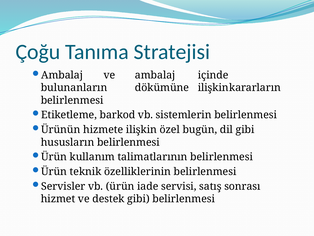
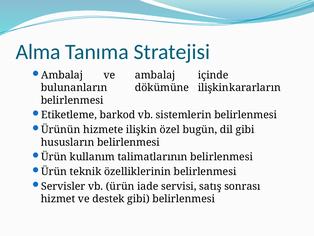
Çoğu: Çoğu -> Alma
